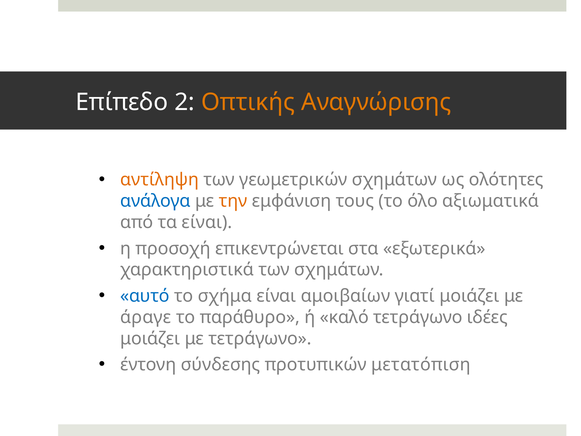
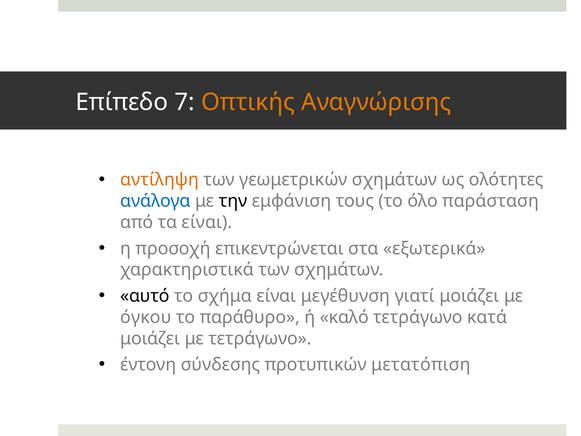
2: 2 -> 7
την colour: orange -> black
αξιωματικά: αξιωματικά -> παράσταση
αυτό colour: blue -> black
αμοιβαίων: αμοιβαίων -> μεγέθυνση
άραγε: άραγε -> όγκου
ιδέες: ιδέες -> κατά
